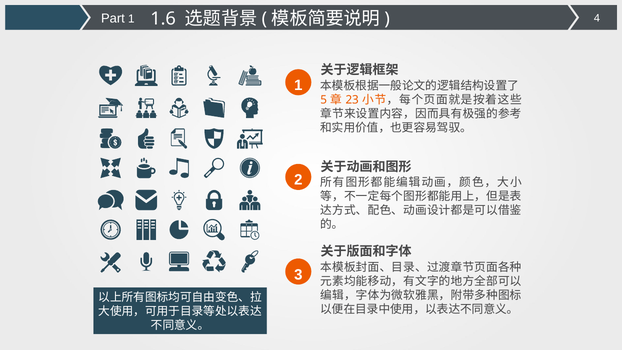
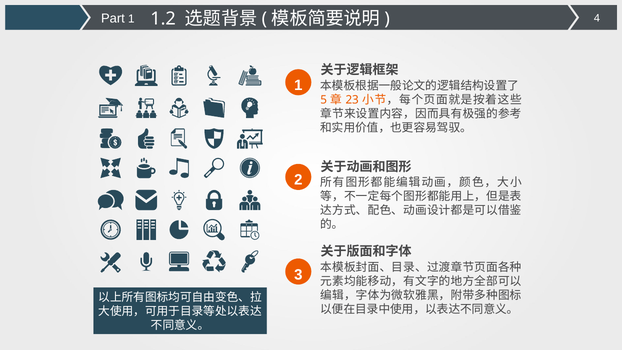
1.6: 1.6 -> 1.2
